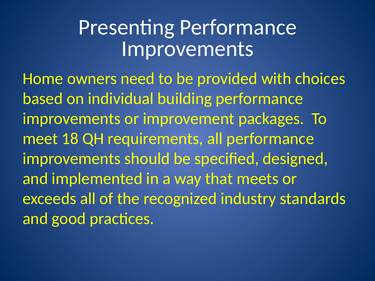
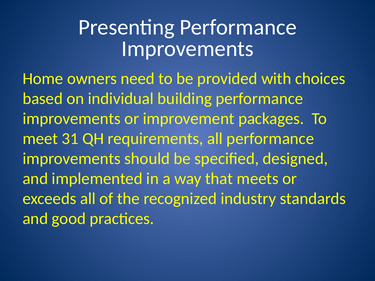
18: 18 -> 31
